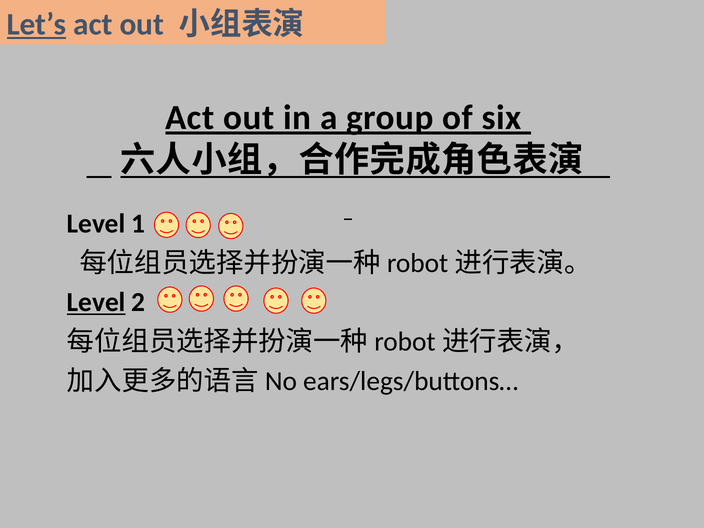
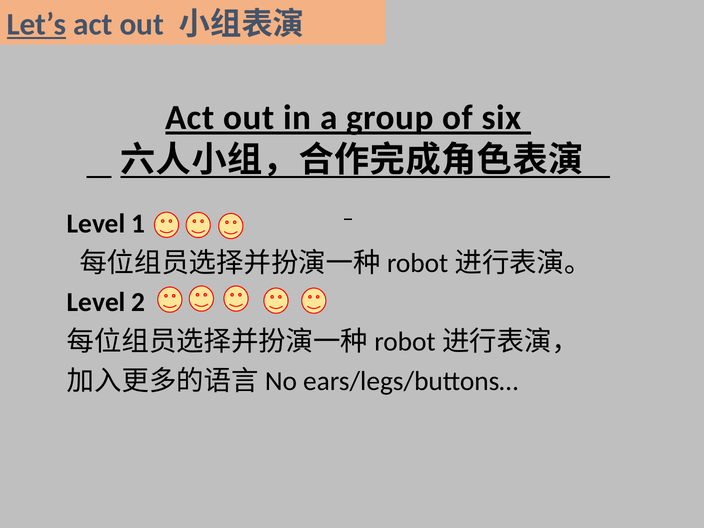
Level at (96, 302) underline: present -> none
